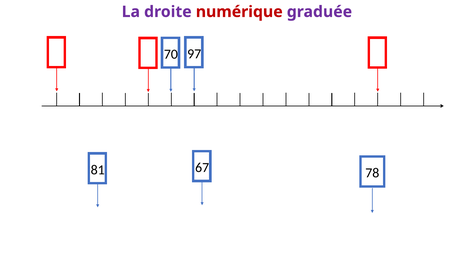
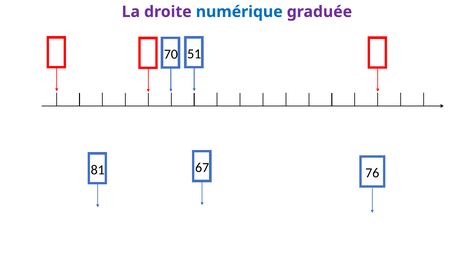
numérique colour: red -> blue
97: 97 -> 51
78: 78 -> 76
